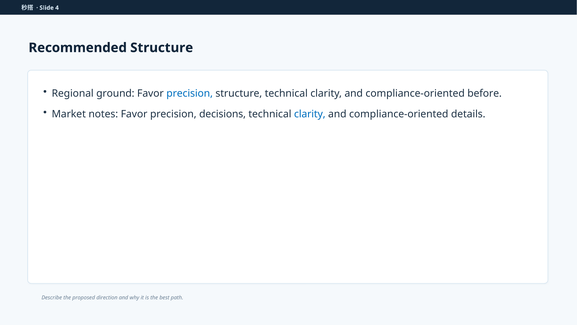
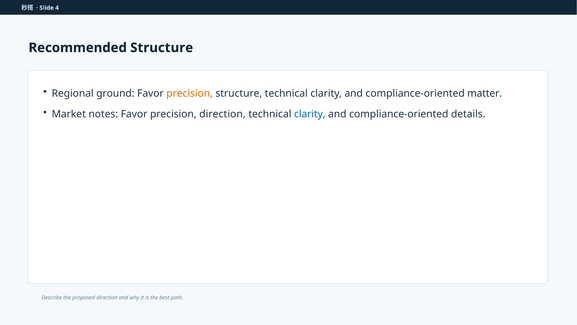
precision at (190, 93) colour: blue -> orange
before: before -> matter
precision decisions: decisions -> direction
